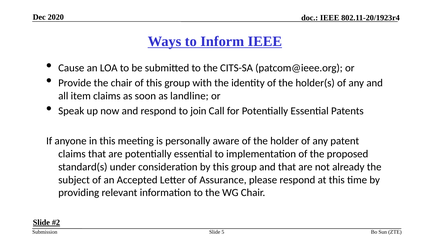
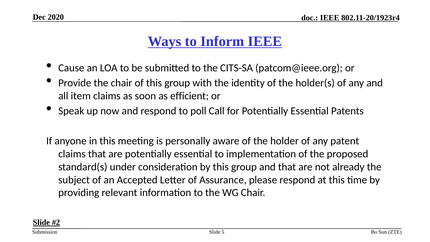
landline: landline -> efficient
join: join -> poll
